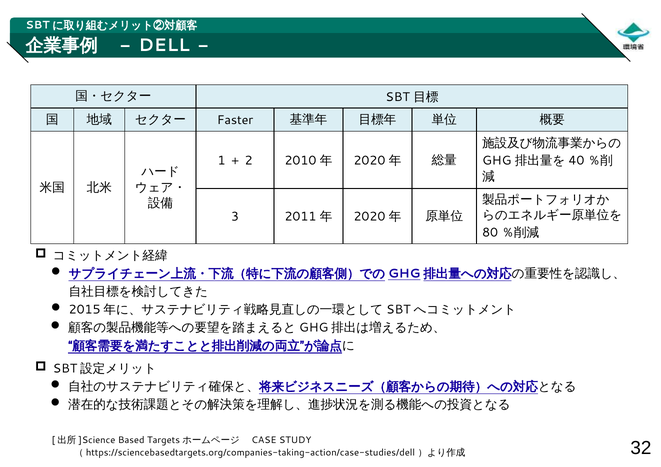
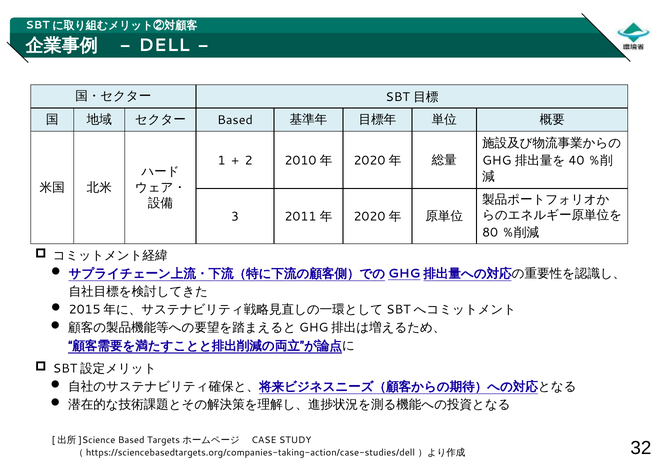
Faster at (235, 120): Faster -> Based
